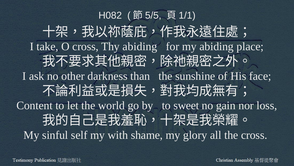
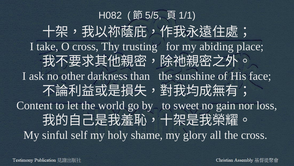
Thy abiding: abiding -> trusting
with: with -> holy
